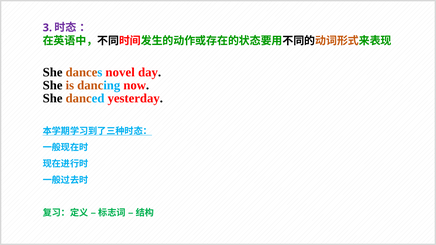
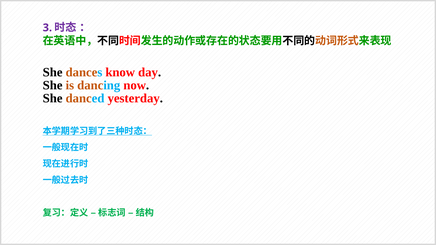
novel: novel -> know
